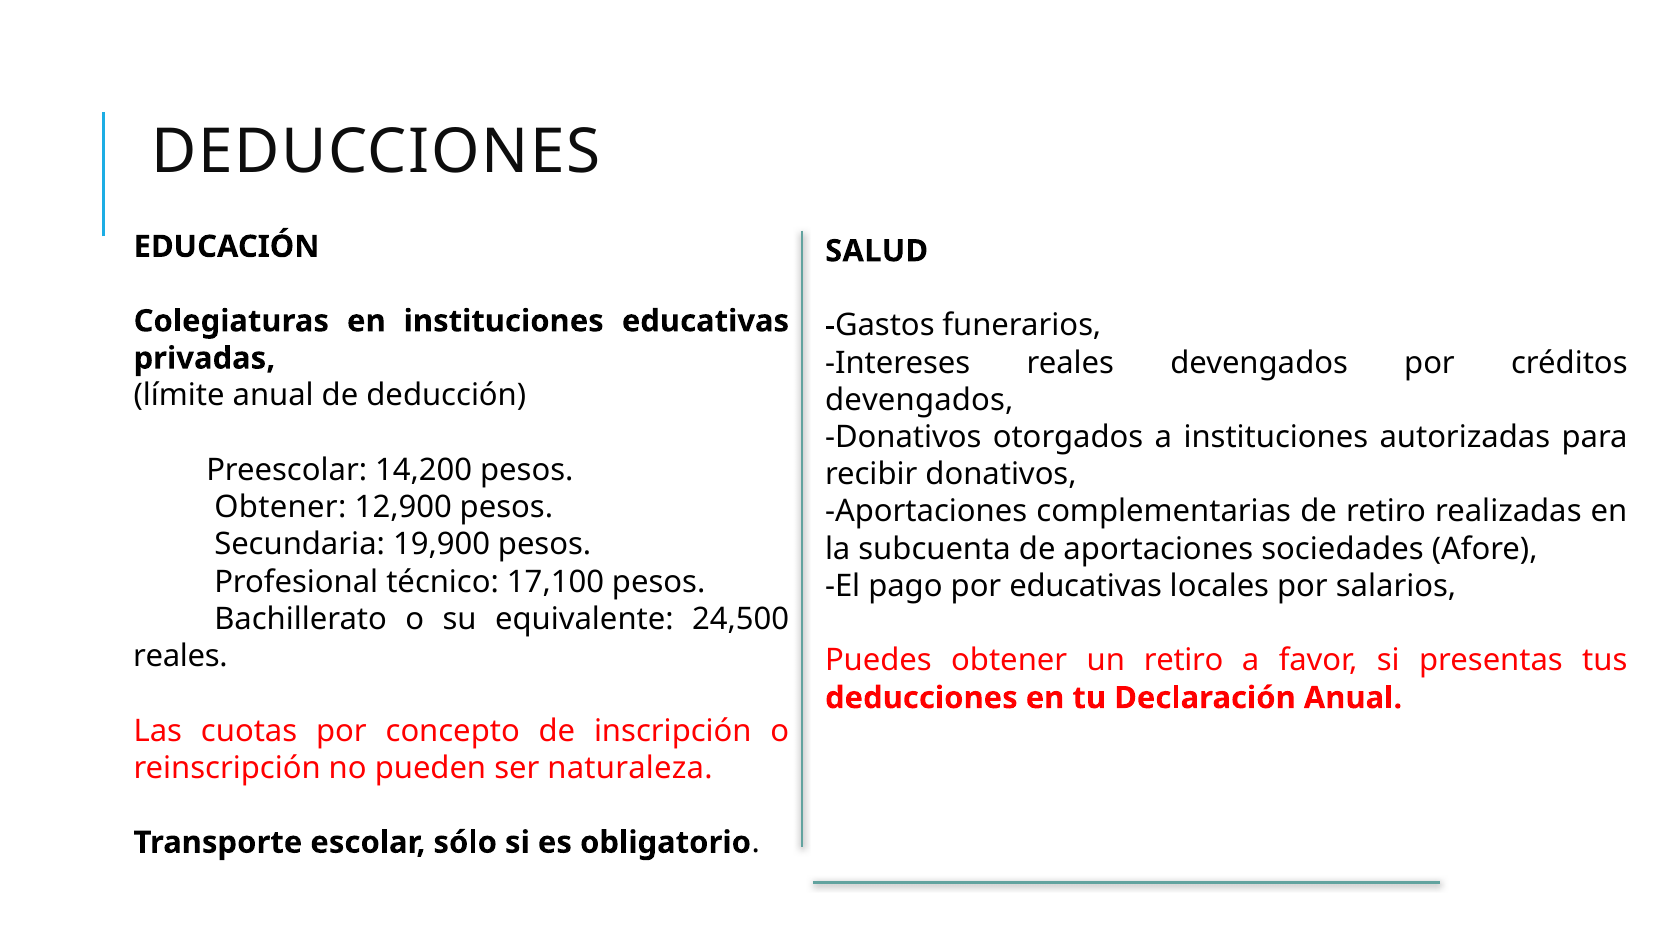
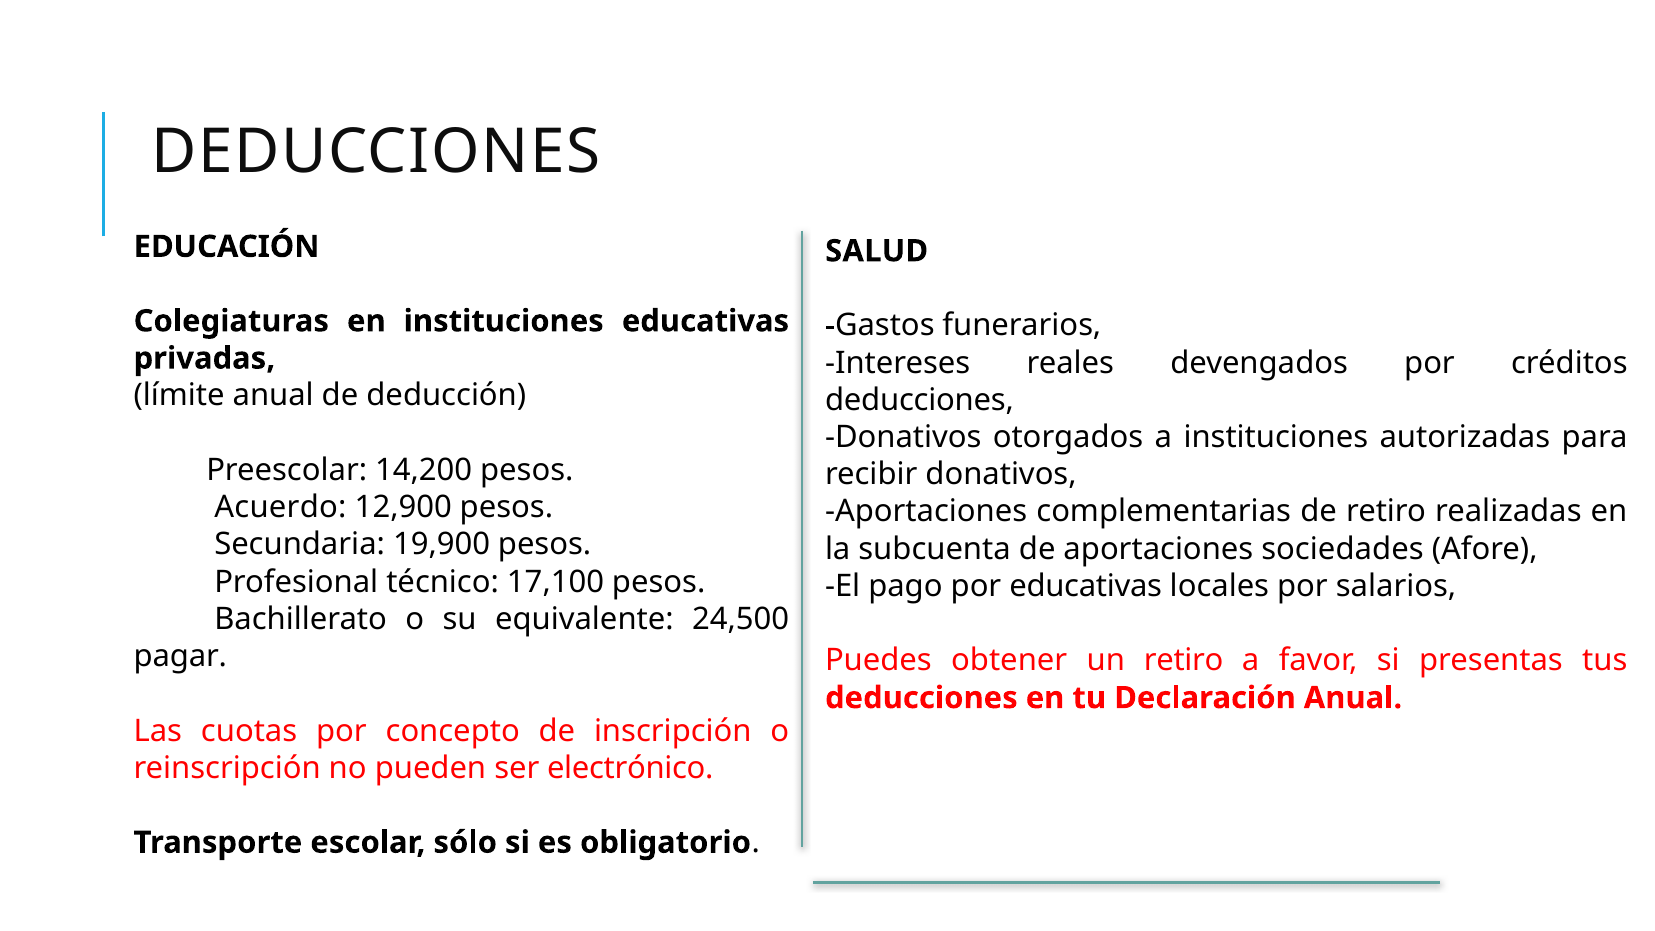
devengados at (919, 400): devengados -> deducciones
Obtener at (280, 507): Obtener -> Acuerdo
reales at (180, 656): reales -> pagar
naturaleza: naturaleza -> electrónico
